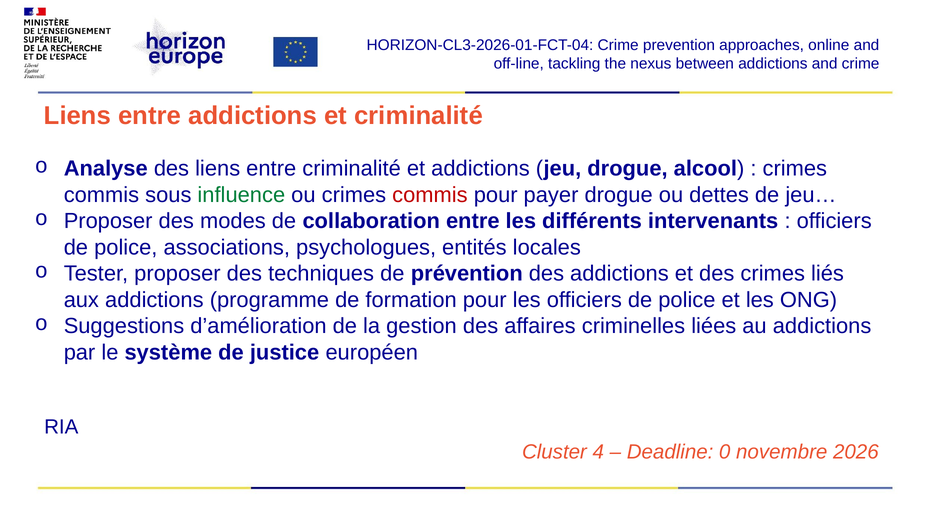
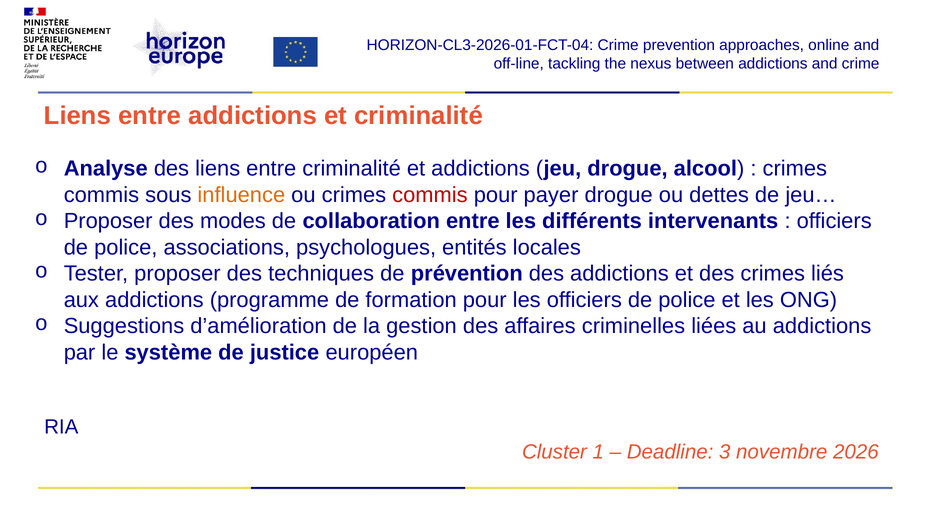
influence colour: green -> orange
4: 4 -> 1
0: 0 -> 3
